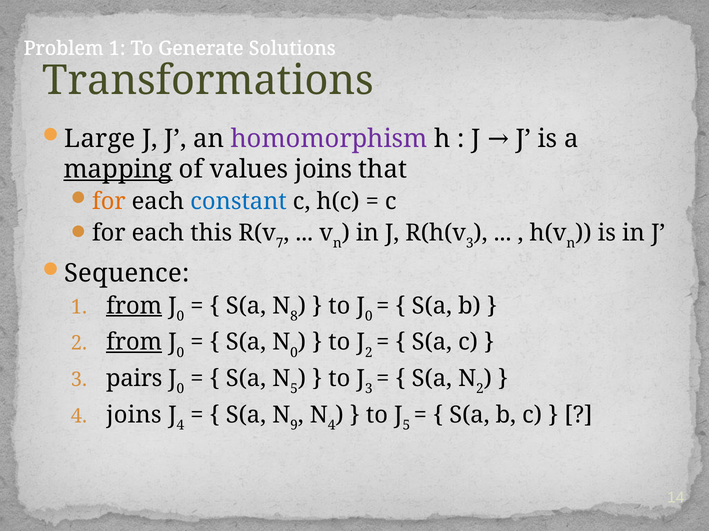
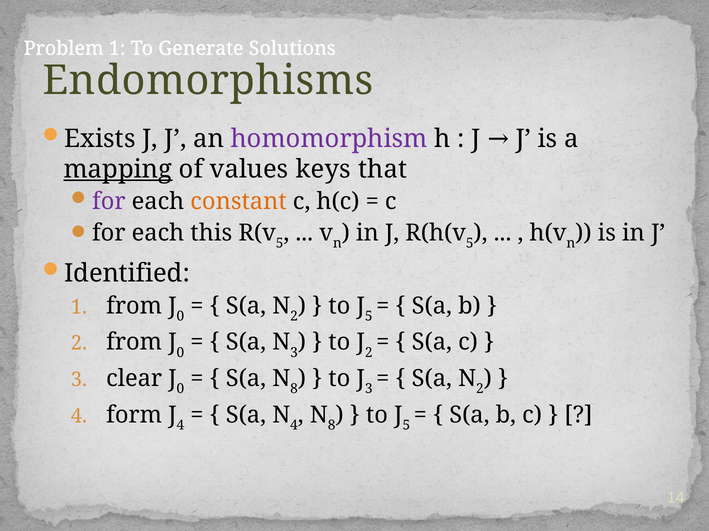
Transformations: Transformations -> Endomorphisms
Large: Large -> Exists
values joins: joins -> keys
for colour: orange -> purple
constant colour: blue -> orange
7 at (280, 244): 7 -> 5
3 at (470, 244): 3 -> 5
Sequence: Sequence -> Identified
from at (134, 306) underline: present -> none
8 at (294, 317): 8 -> 2
0 at (369, 317): 0 -> 5
from at (134, 343) underline: present -> none
0 at (294, 353): 0 -> 3
pairs: pairs -> clear
5 at (294, 389): 5 -> 8
joins at (134, 416): joins -> form
9 at (294, 426): 9 -> 4
4 at (332, 426): 4 -> 8
